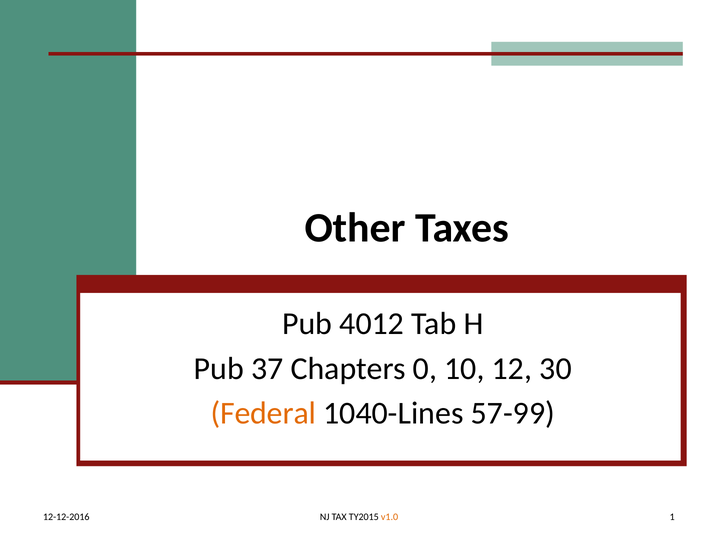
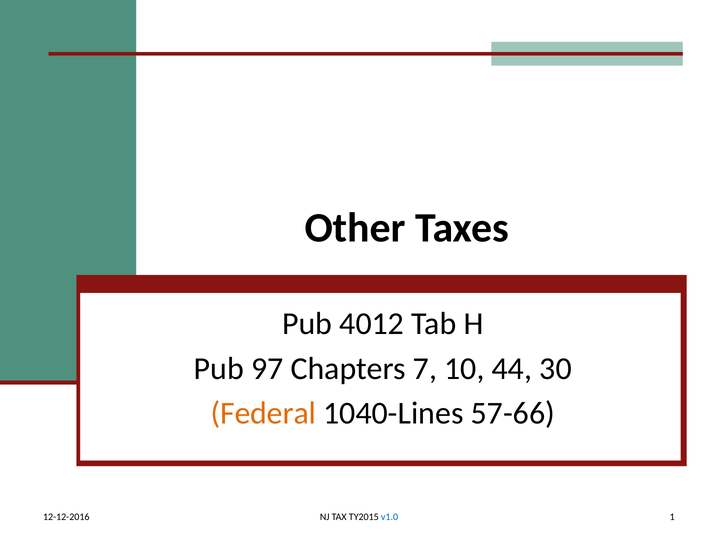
37: 37 -> 97
0: 0 -> 7
12: 12 -> 44
57-99: 57-99 -> 57-66
v1.0 colour: orange -> blue
